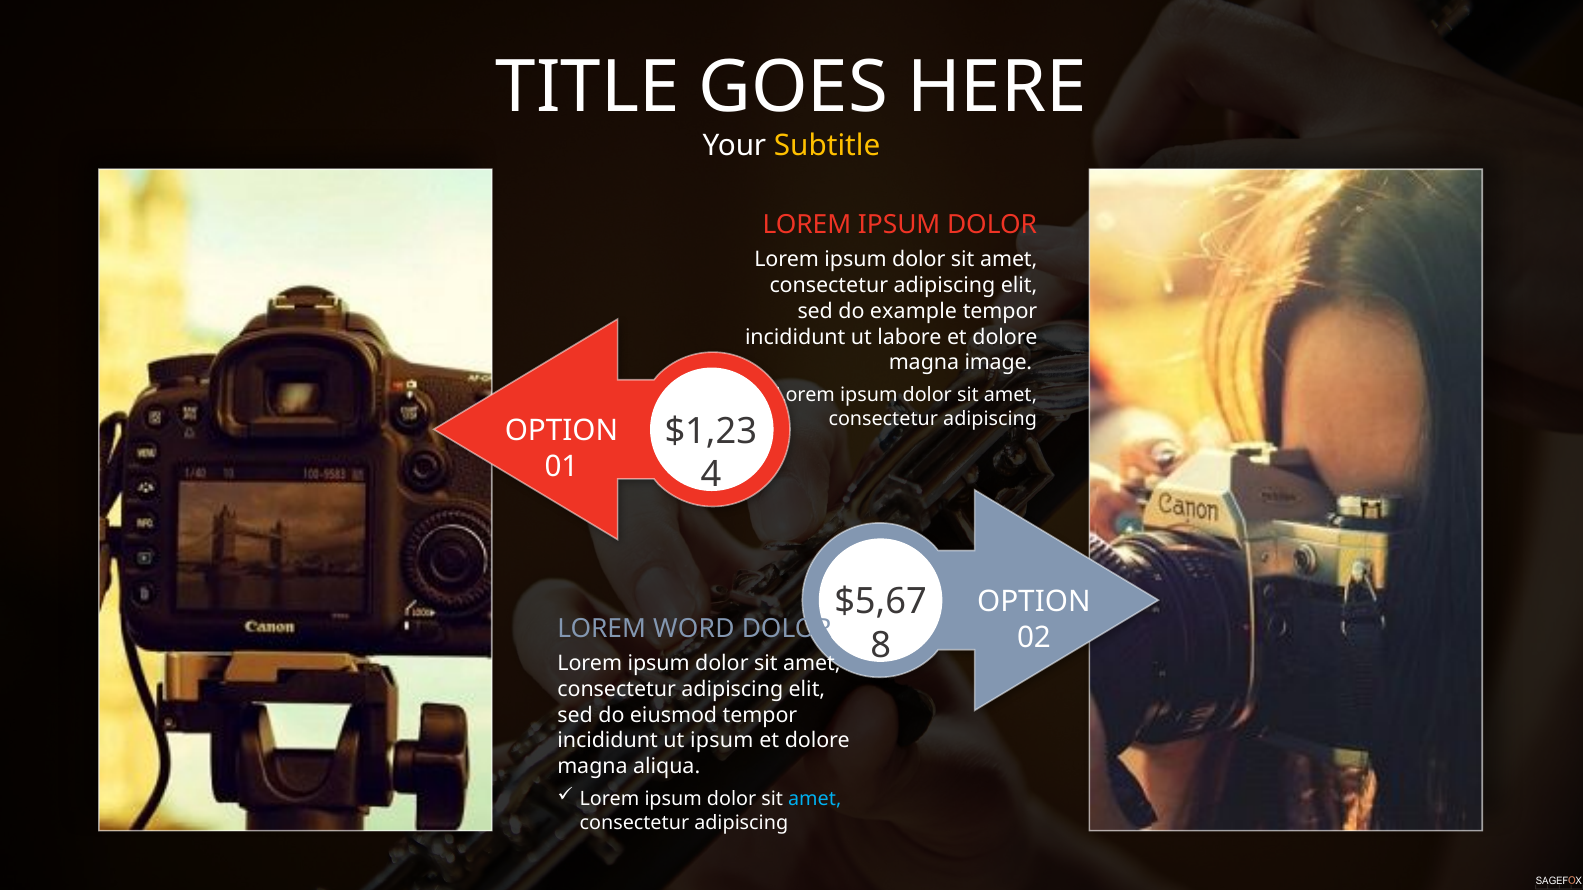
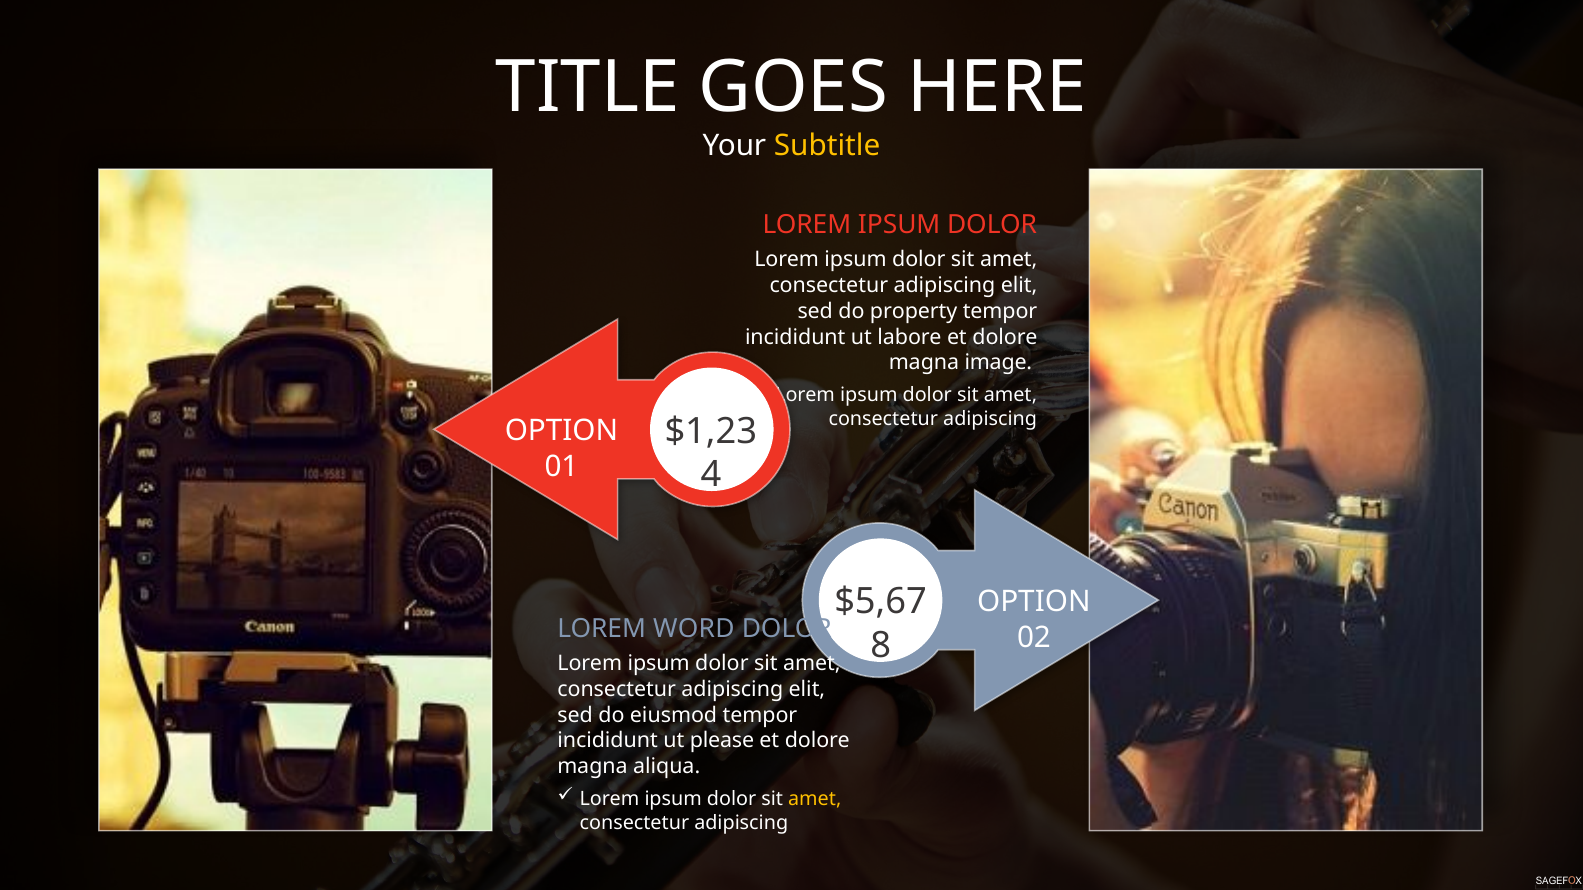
example: example -> property
ut ipsum: ipsum -> please
amet at (815, 800) colour: light blue -> yellow
